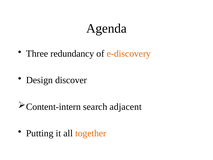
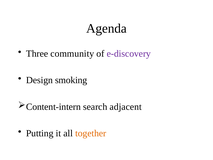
redundancy: redundancy -> community
e-discovery colour: orange -> purple
discover: discover -> smoking
